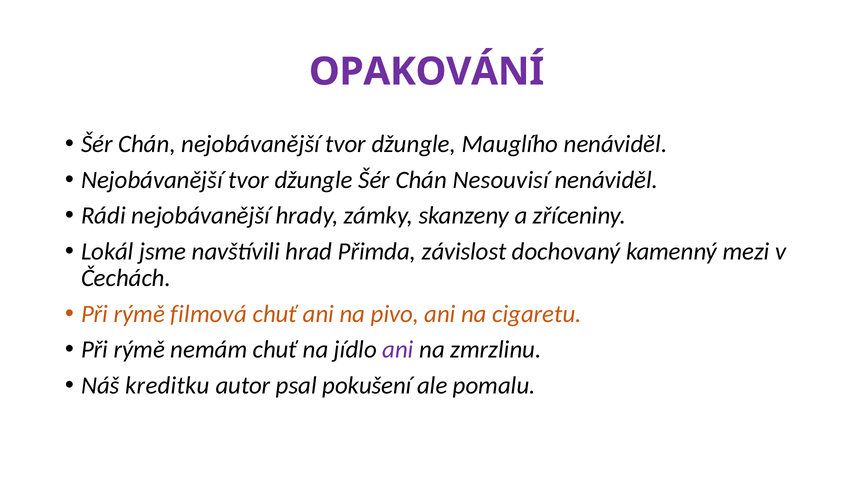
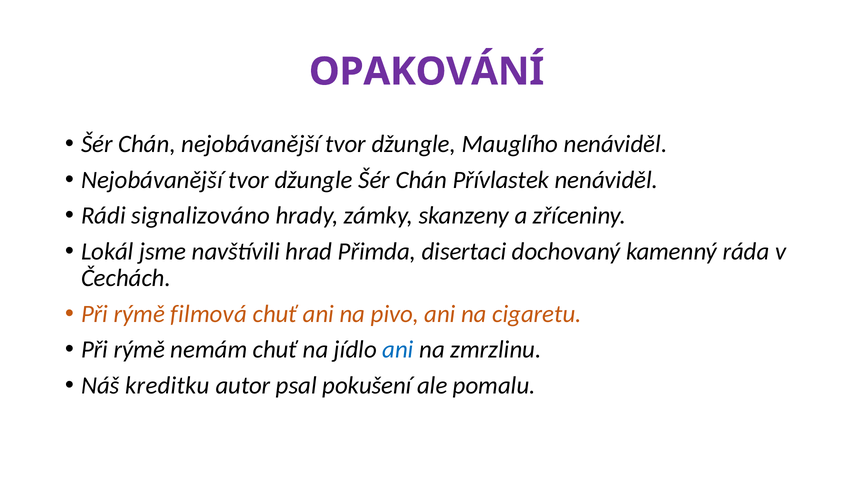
Nesouvisí: Nesouvisí -> Přívlastek
Rádi nejobávanější: nejobávanější -> signalizováno
závislost: závislost -> disertaci
mezi: mezi -> ráda
ani at (398, 350) colour: purple -> blue
